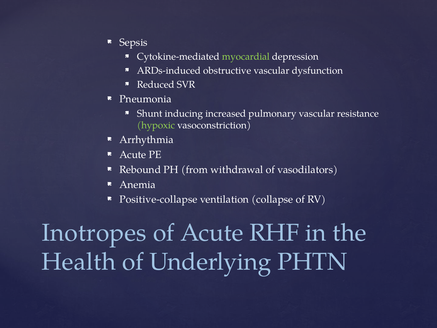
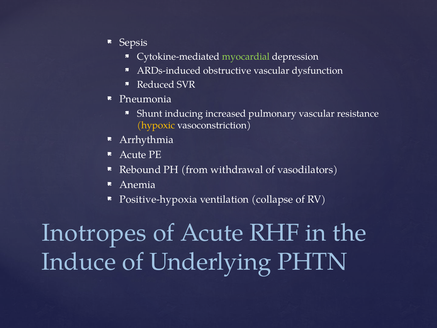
hypoxic colour: light green -> yellow
Positive-collapse: Positive-collapse -> Positive-hypoxia
Health: Health -> Induce
